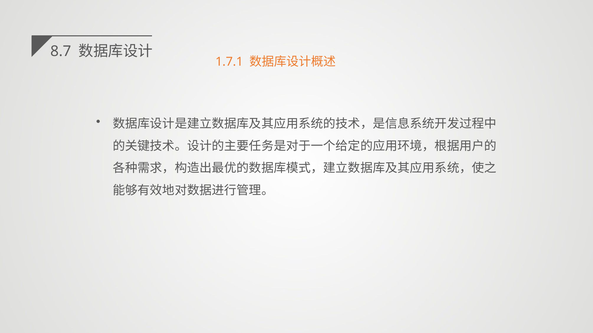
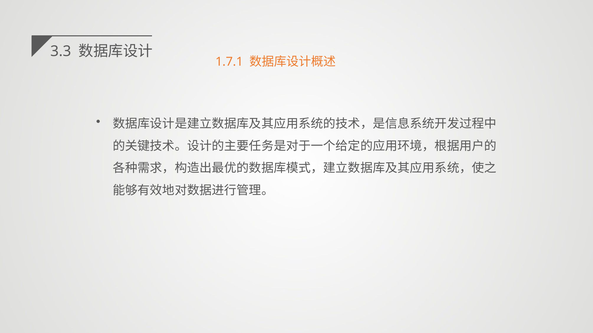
8.7: 8.7 -> 3.3
